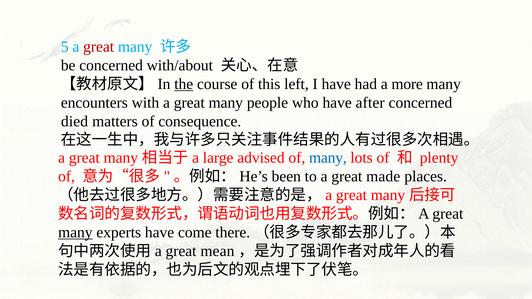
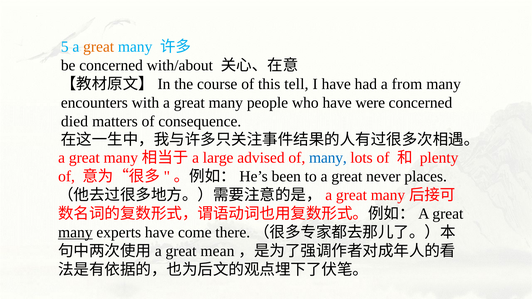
great at (99, 47) colour: red -> orange
the underline: present -> none
left: left -> tell
more: more -> from
after: after -> were
made: made -> never
